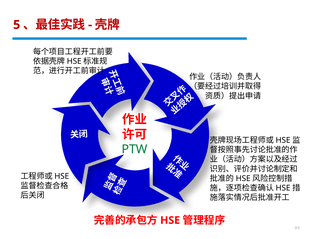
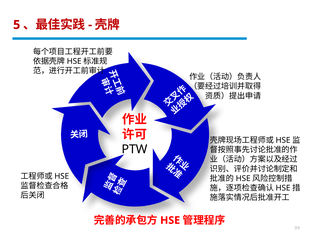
PTW colour: green -> black
